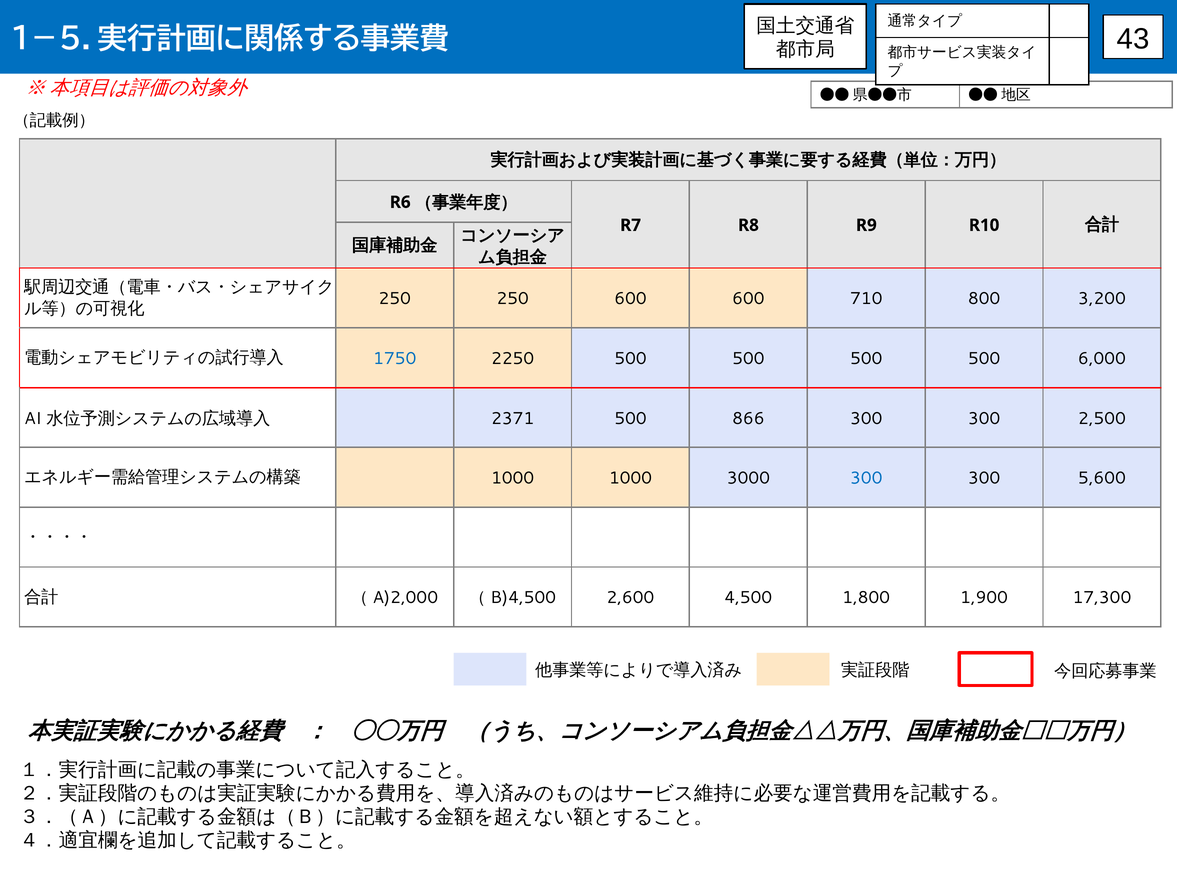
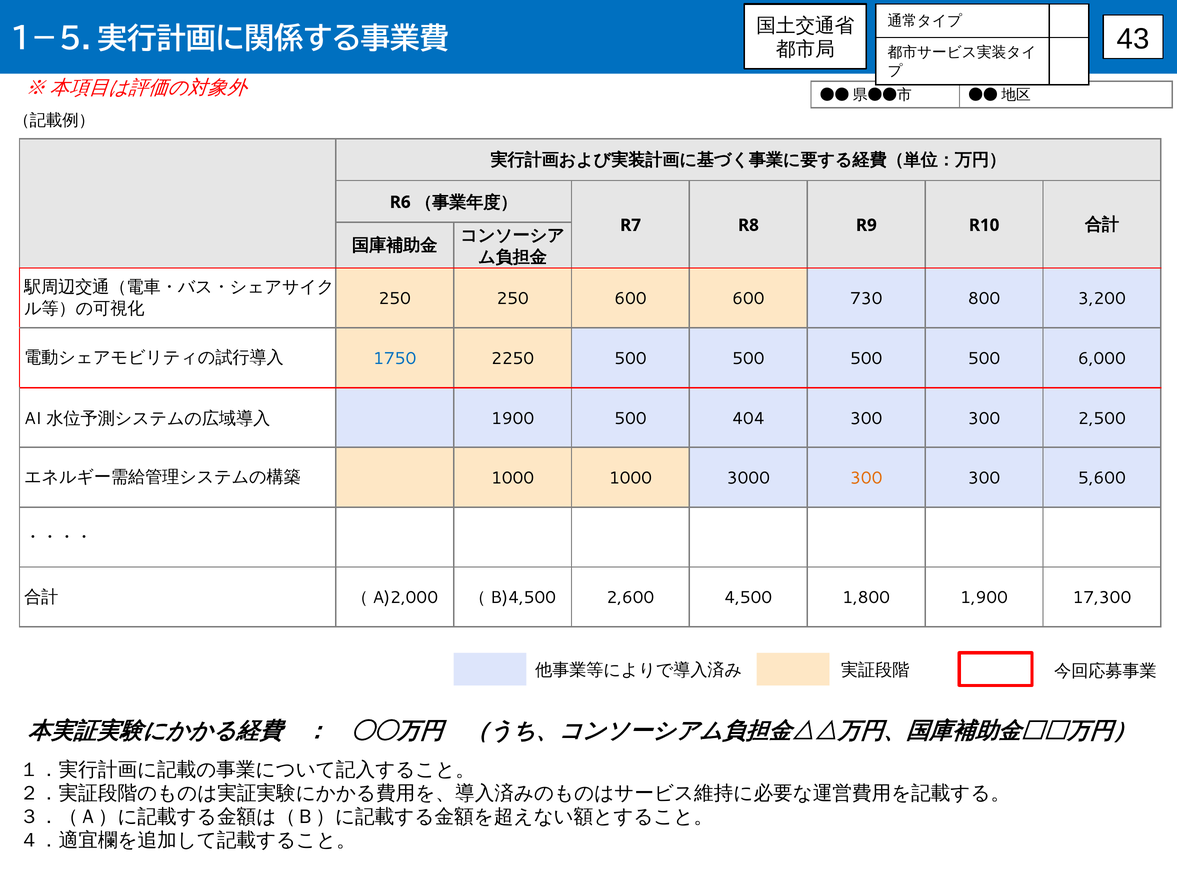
710: 710 -> 730
2371: 2371 -> 1900
866: 866 -> 404
300 at (866, 478) colour: blue -> orange
